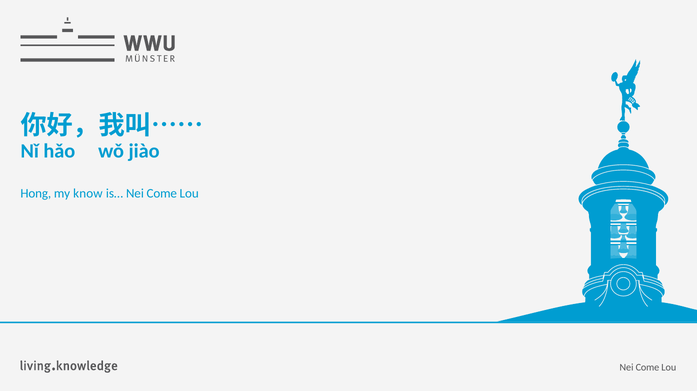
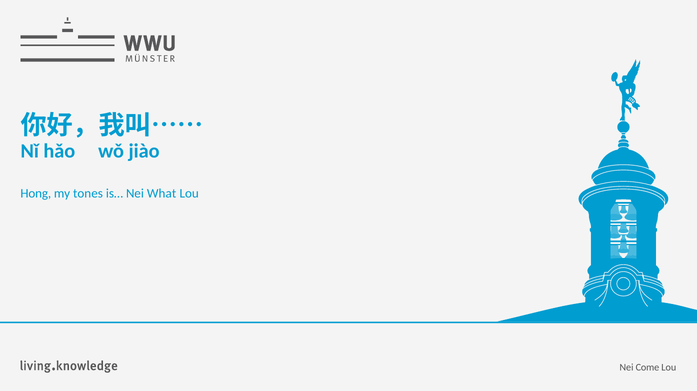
know: know -> tones
is… Nei Come: Come -> What
